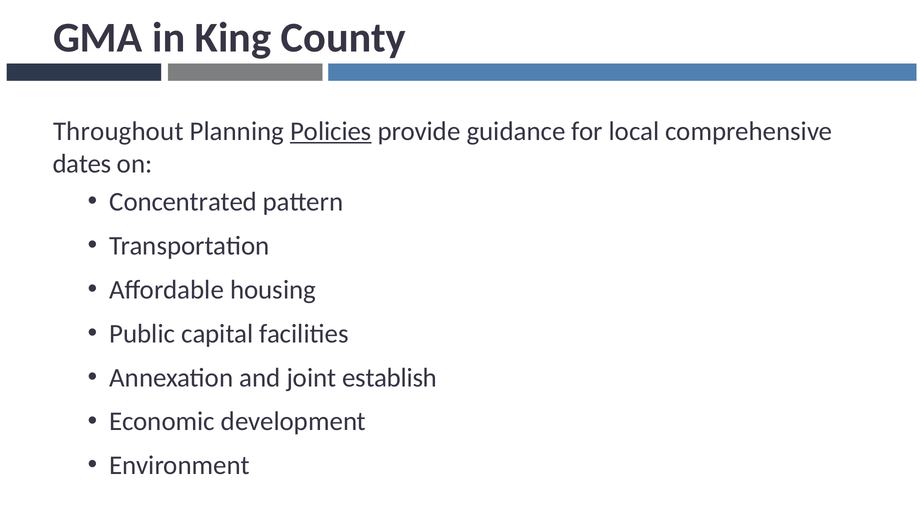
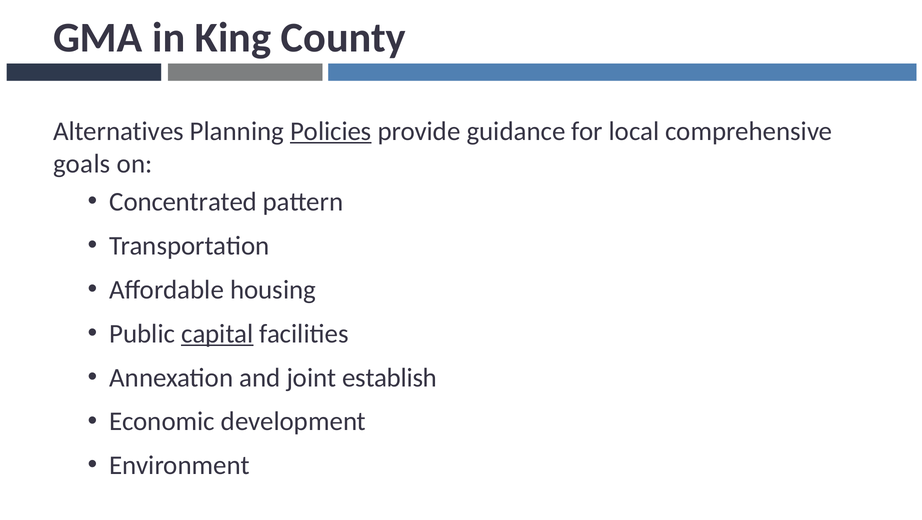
Throughout: Throughout -> Alternatives
dates: dates -> goals
capital underline: none -> present
